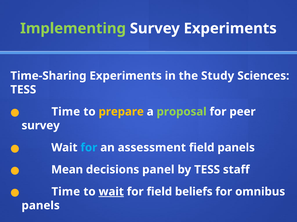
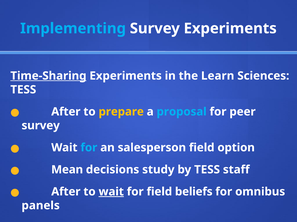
Implementing colour: light green -> light blue
Time-Sharing underline: none -> present
Study: Study -> Learn
Time at (66, 112): Time -> After
proposal colour: light green -> light blue
assessment: assessment -> salesperson
field panels: panels -> option
panel: panel -> study
Time at (66, 192): Time -> After
